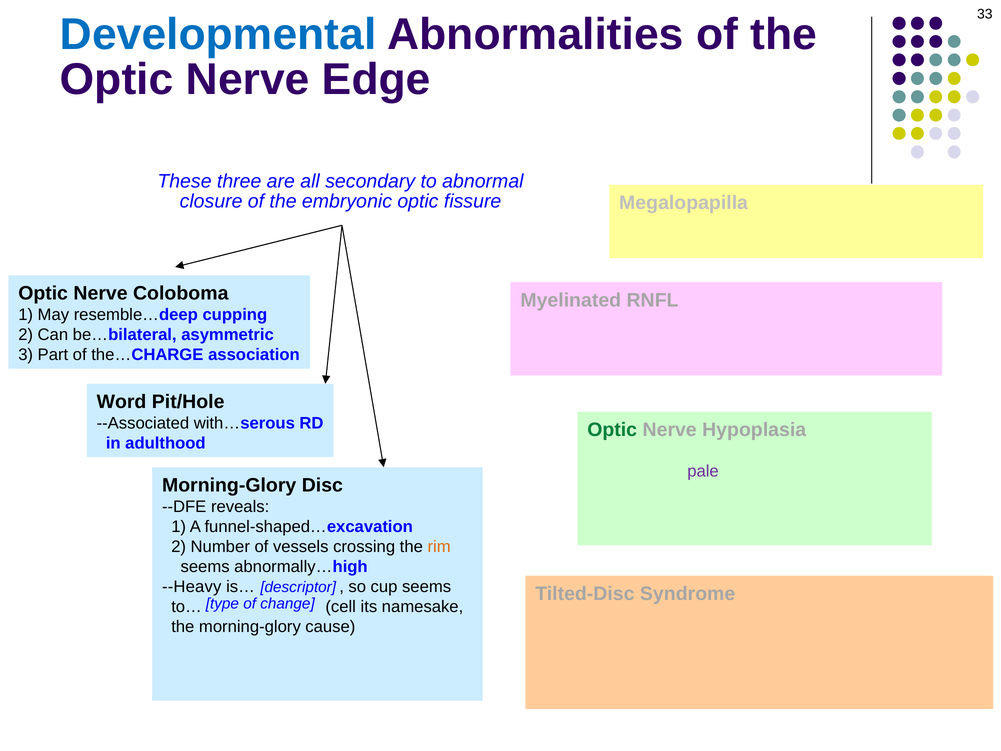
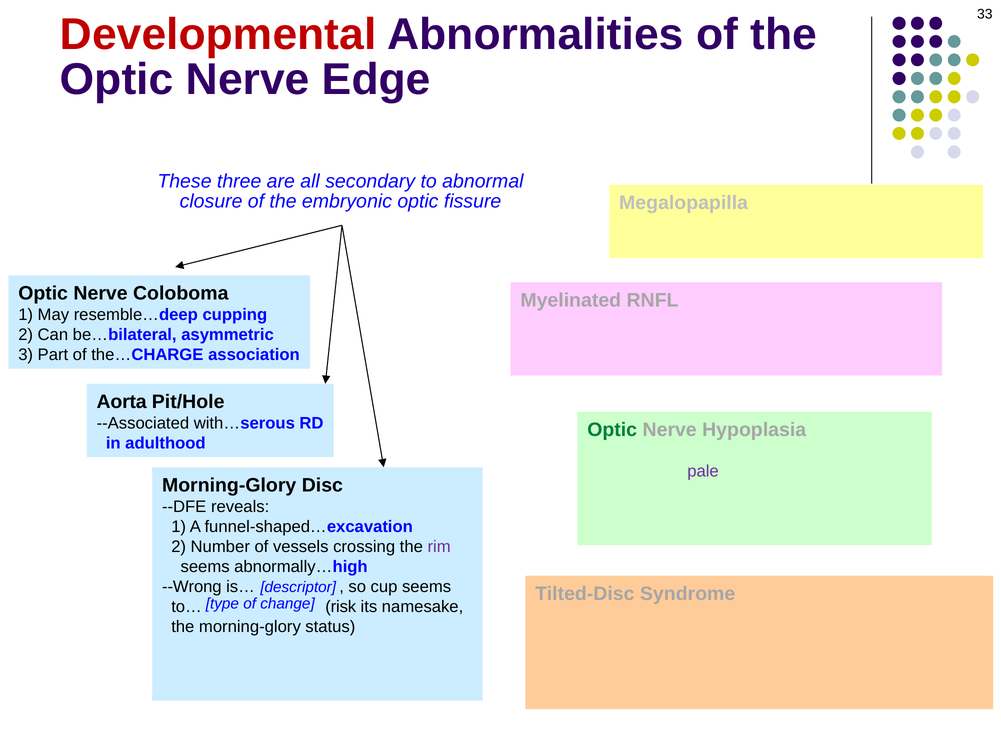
Developmental colour: blue -> red
Word: Word -> Aorta
rim colour: orange -> purple
--Heavy: --Heavy -> --Wrong
cell: cell -> risk
cause: cause -> status
